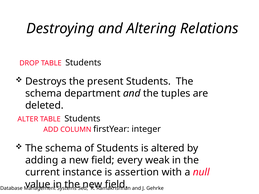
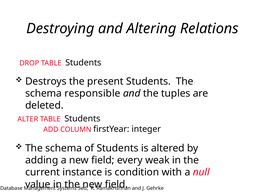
department: department -> responsible
assertion: assertion -> condition
